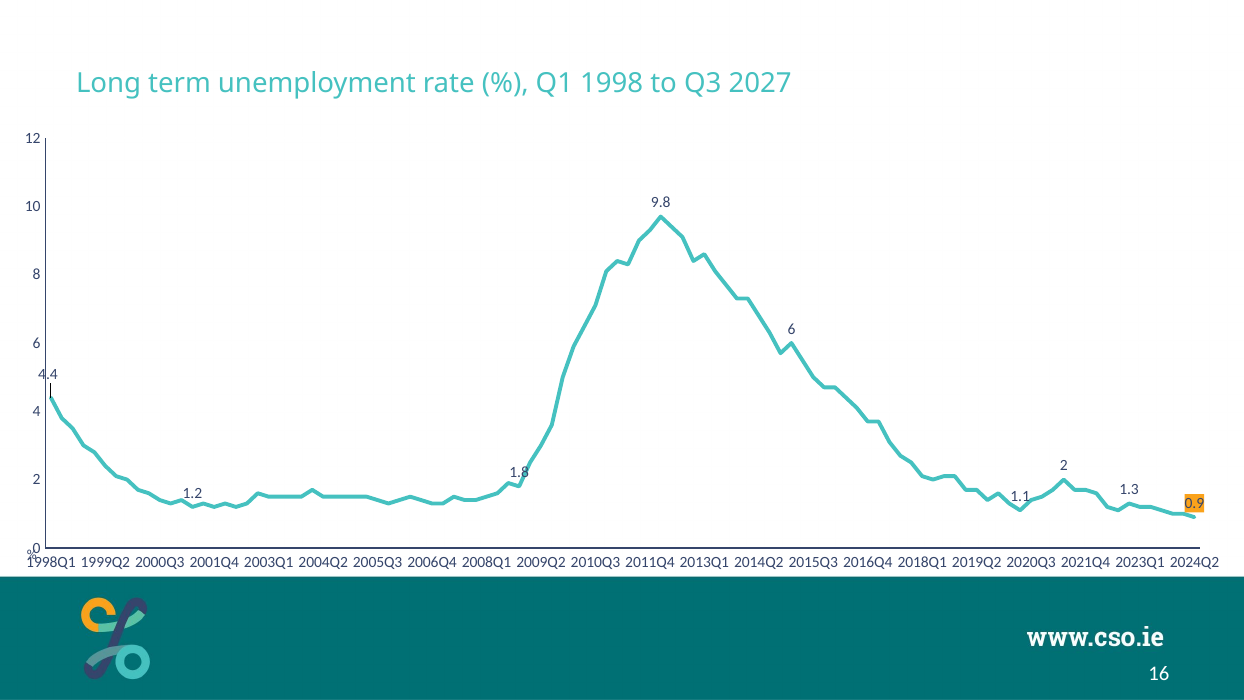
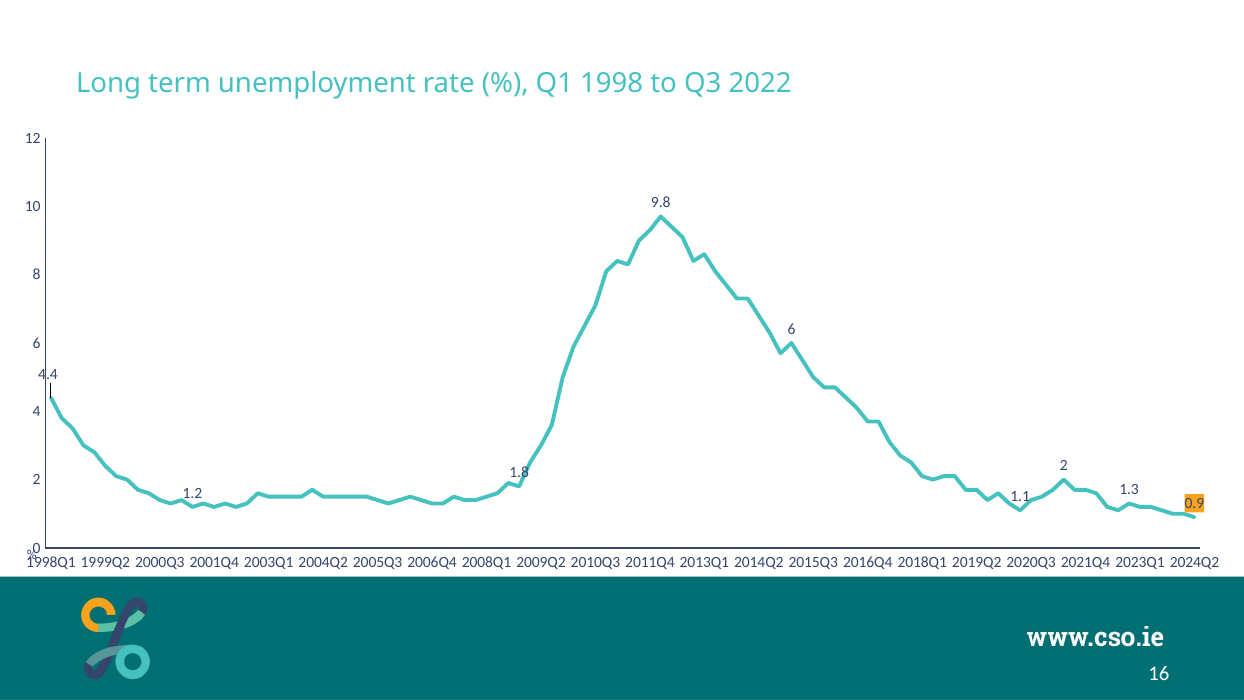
2027: 2027 -> 2022
